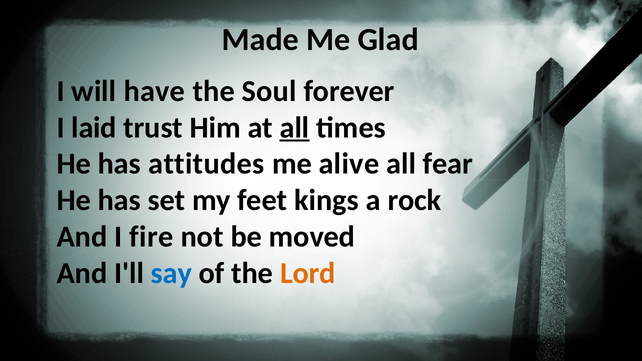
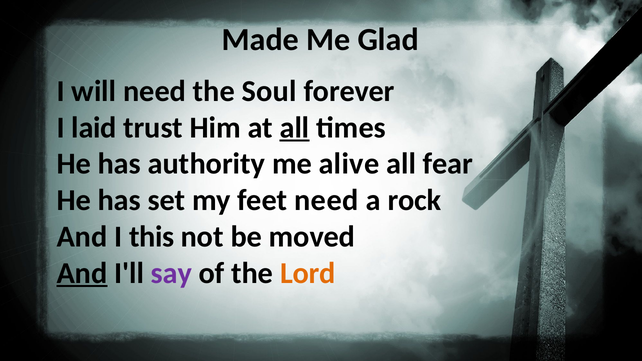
will have: have -> need
attitudes: attitudes -> authority
feet kings: kings -> need
fire: fire -> this
And at (82, 273) underline: none -> present
say colour: blue -> purple
